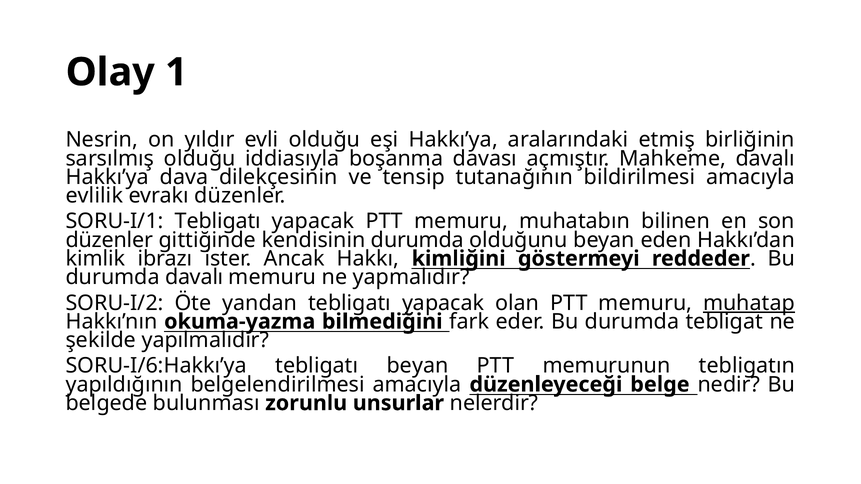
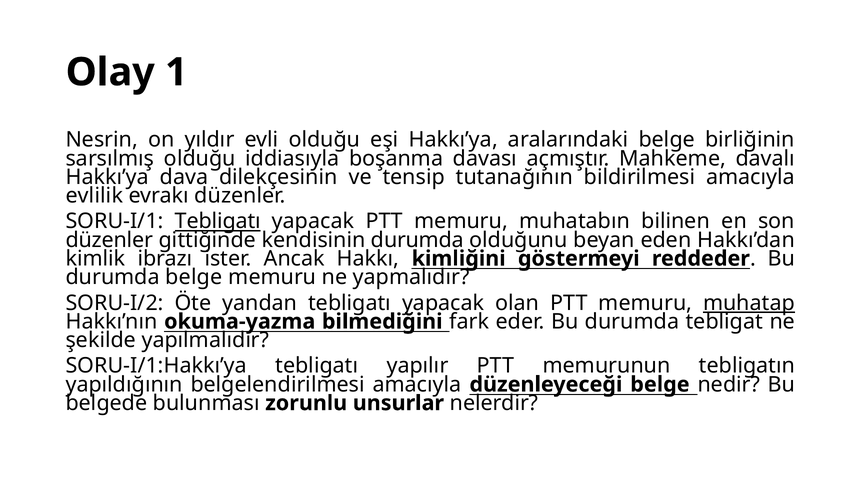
aralarındaki etmiş: etmiş -> belge
Tebligatı at (218, 222) underline: none -> present
durumda davalı: davalı -> belge
SORU-I/6:Hakkı’ya: SORU-I/6:Hakkı’ya -> SORU-I/1:Hakkı’ya
tebligatı beyan: beyan -> yapılır
